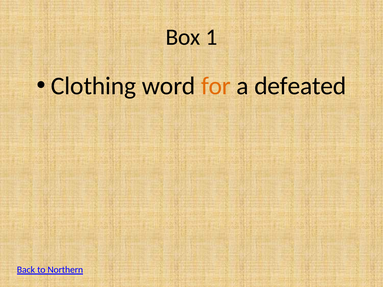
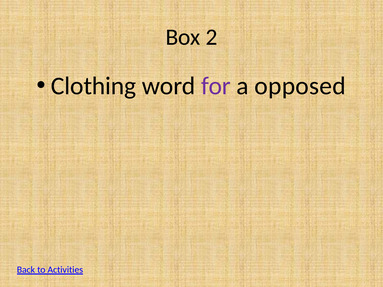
1: 1 -> 2
for colour: orange -> purple
defeated: defeated -> opposed
Northern: Northern -> Activities
